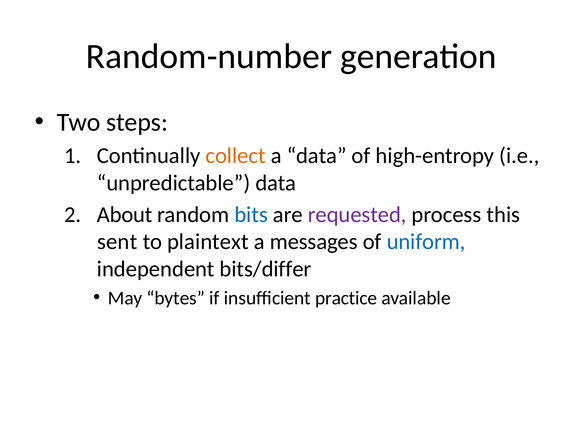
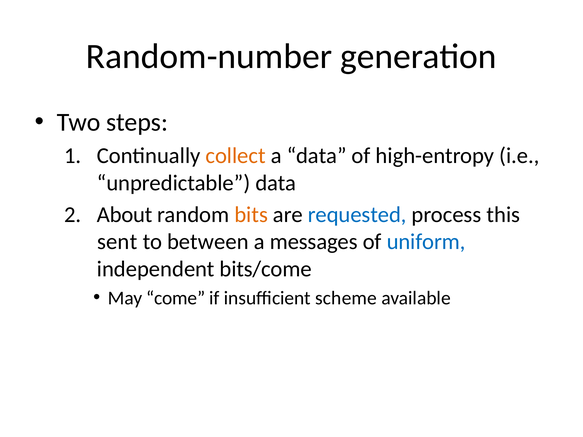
bits colour: blue -> orange
requested colour: purple -> blue
plaintext: plaintext -> between
bits/differ: bits/differ -> bits/come
bytes: bytes -> come
practice: practice -> scheme
